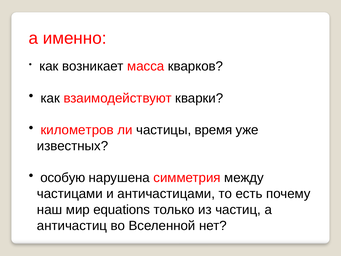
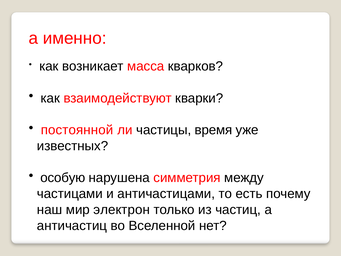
километров: километров -> постоянной
equations: equations -> электрон
